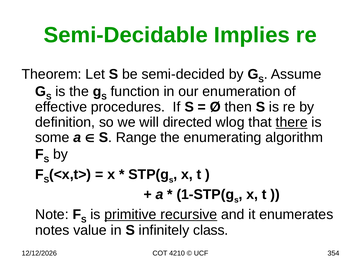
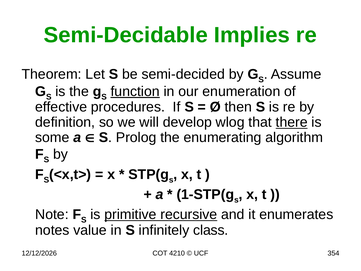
function underline: none -> present
directed: directed -> develop
Range: Range -> Prolog
